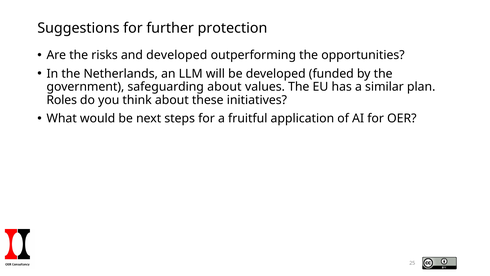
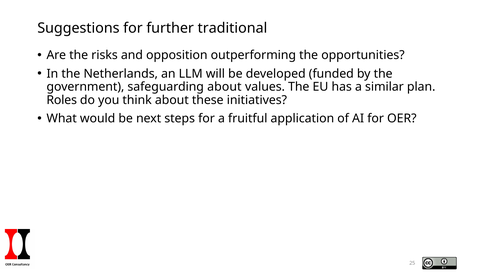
protection: protection -> traditional
and developed: developed -> opposition
